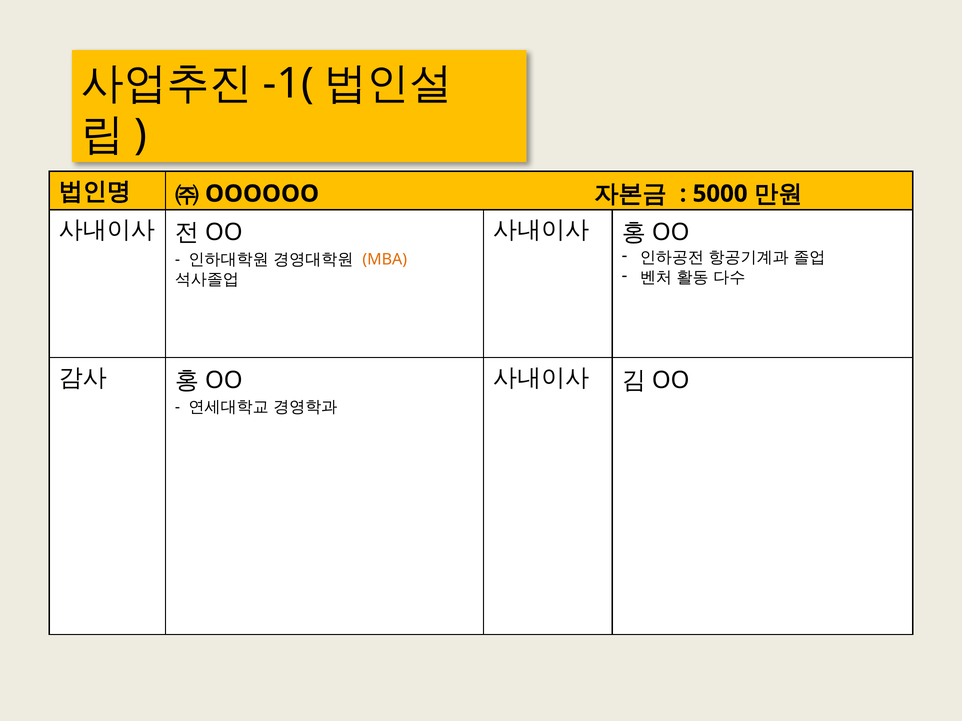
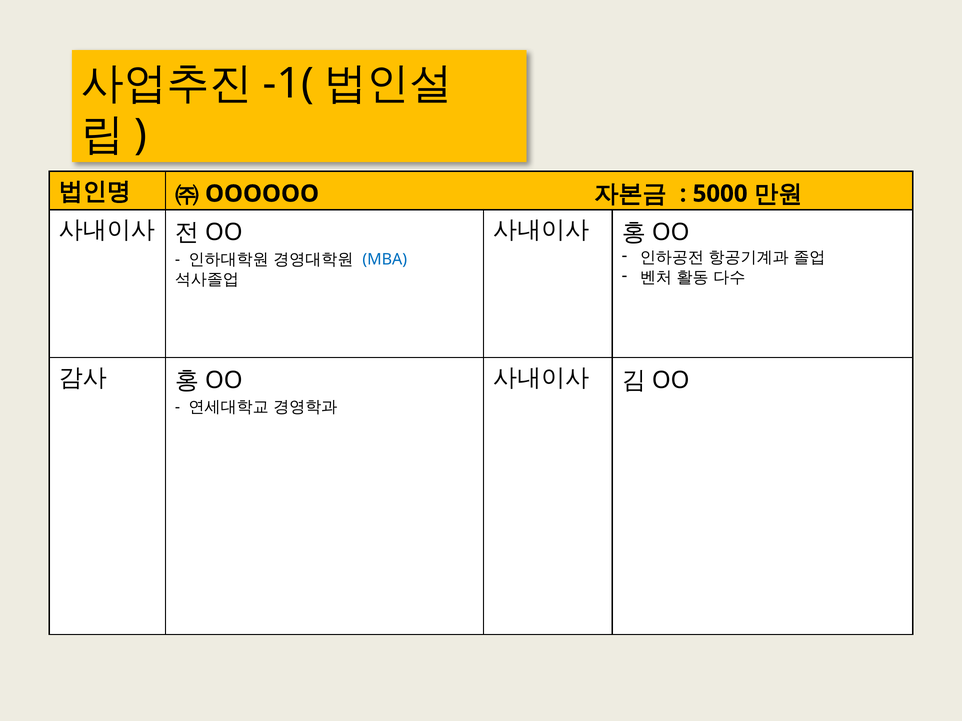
MBA colour: orange -> blue
